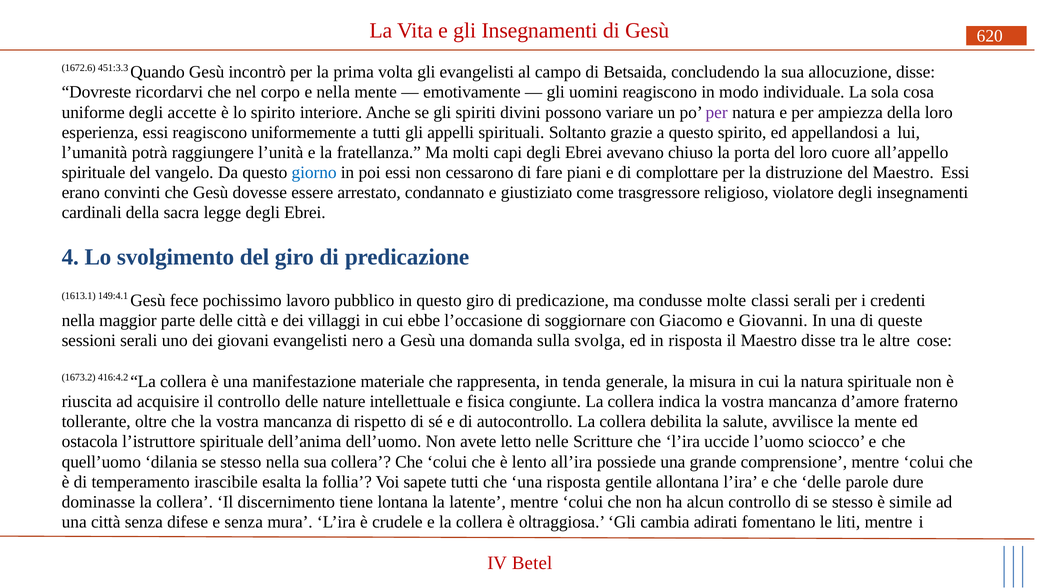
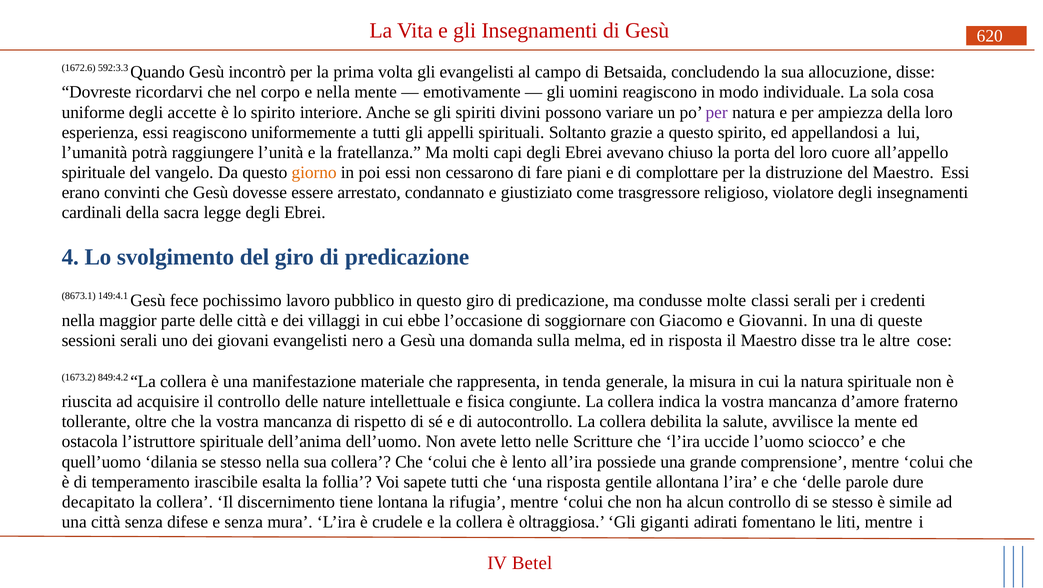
451:3.3: 451:3.3 -> 592:3.3
giorno colour: blue -> orange
1613.1: 1613.1 -> 8673.1
svolga: svolga -> melma
416:4.2: 416:4.2 -> 849:4.2
dominasse: dominasse -> decapitato
latente: latente -> rifugia
cambia: cambia -> giganti
